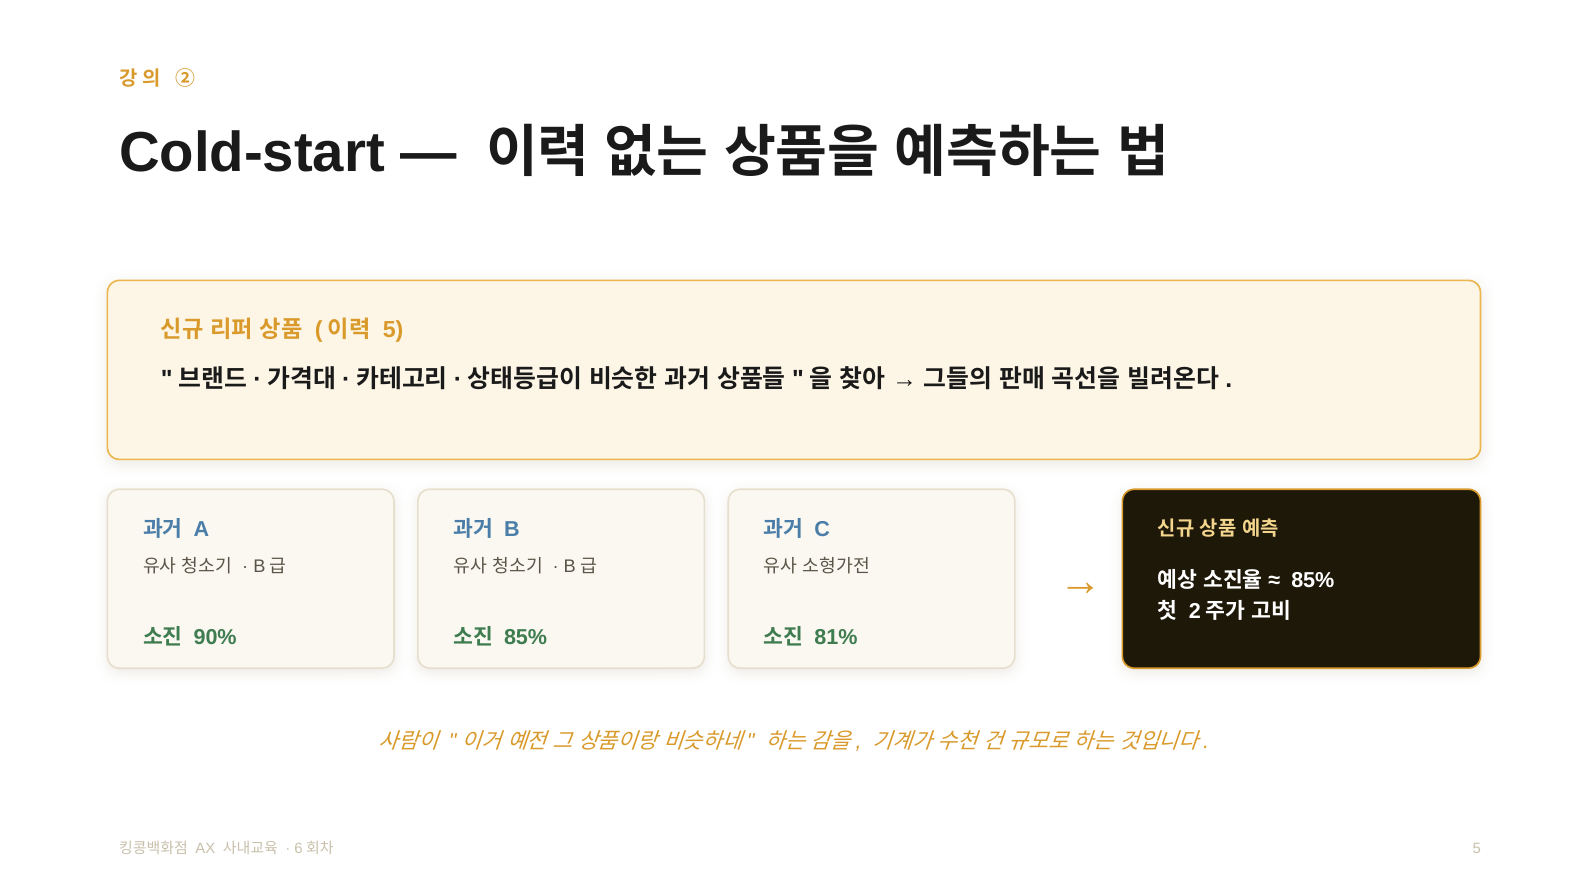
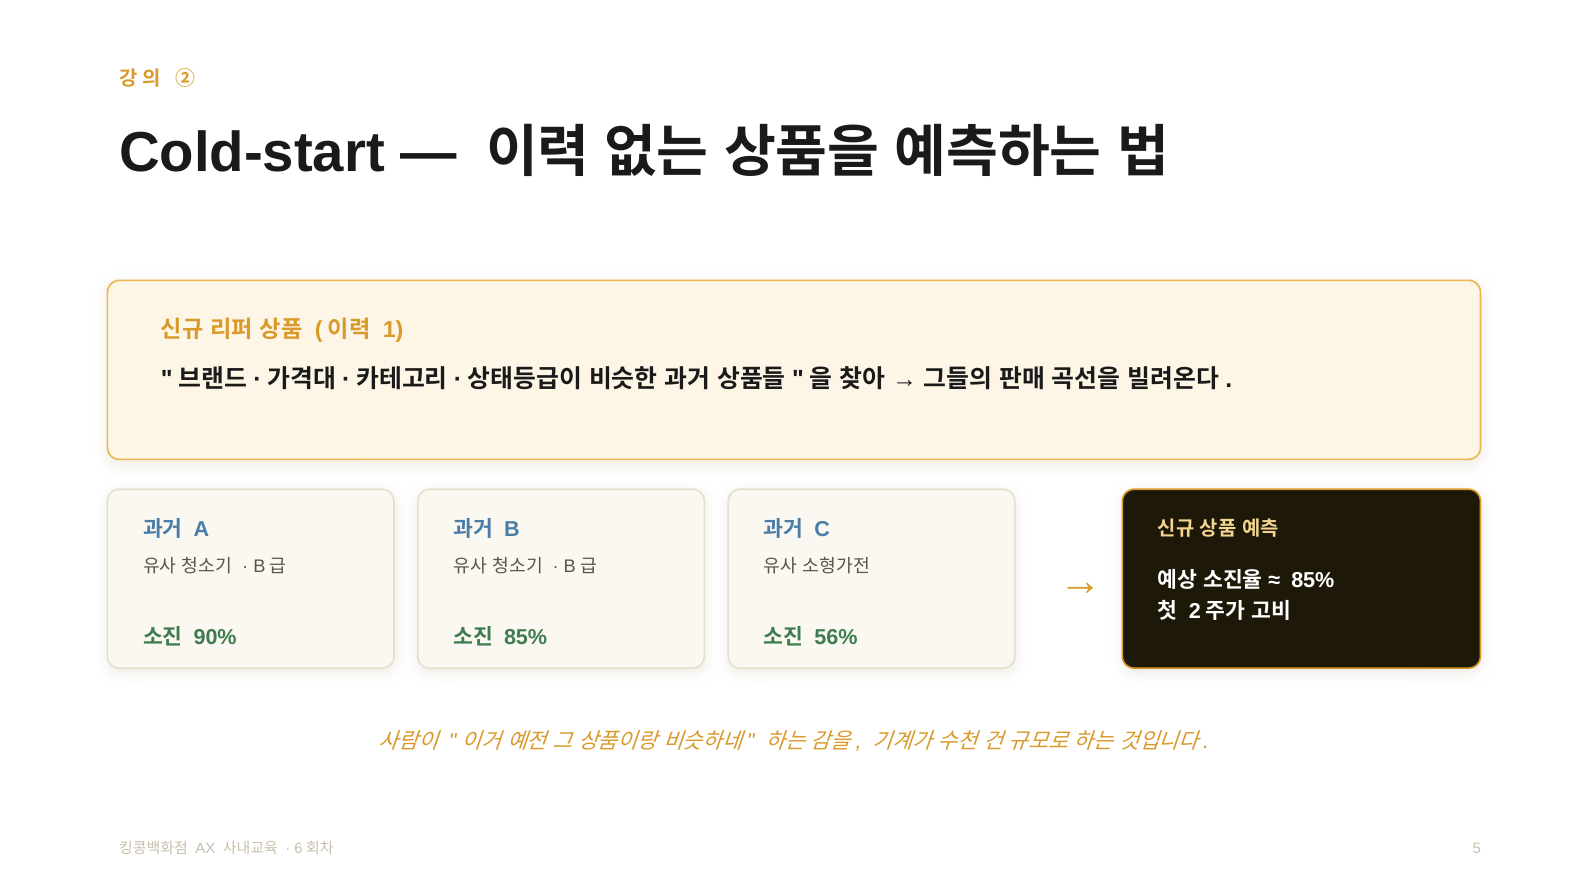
5 at (393, 330): 5 -> 1
81%: 81% -> 56%
